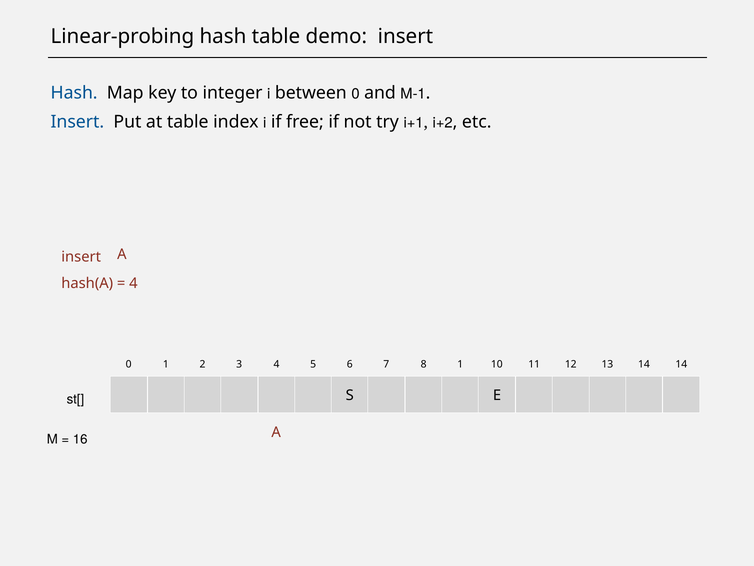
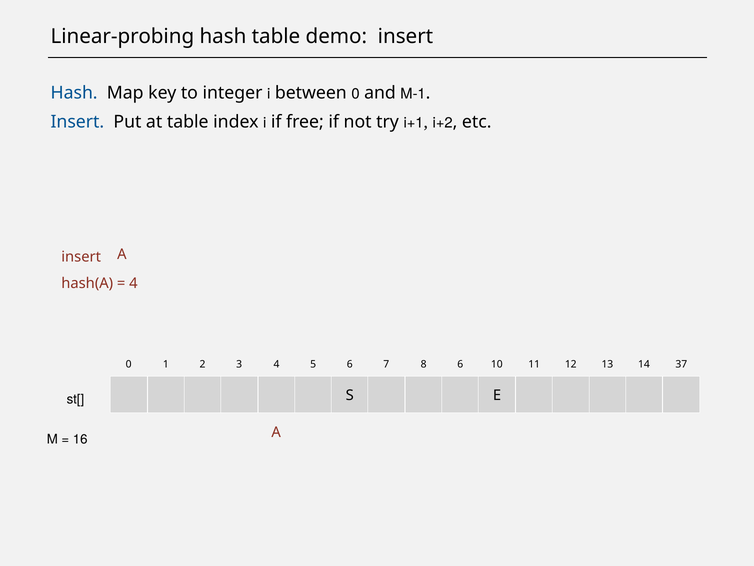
8 1: 1 -> 6
14 14: 14 -> 37
